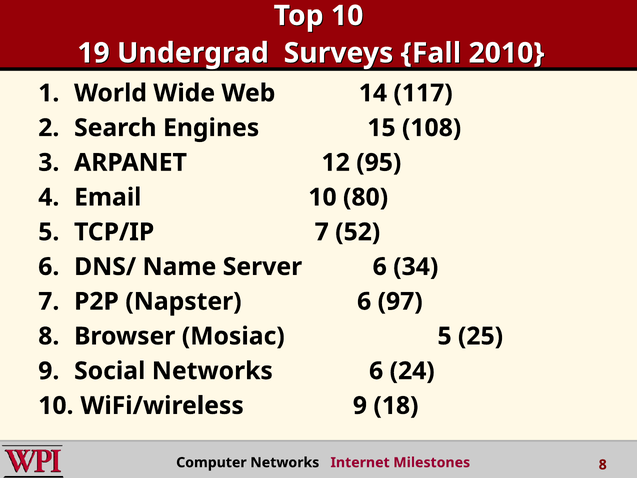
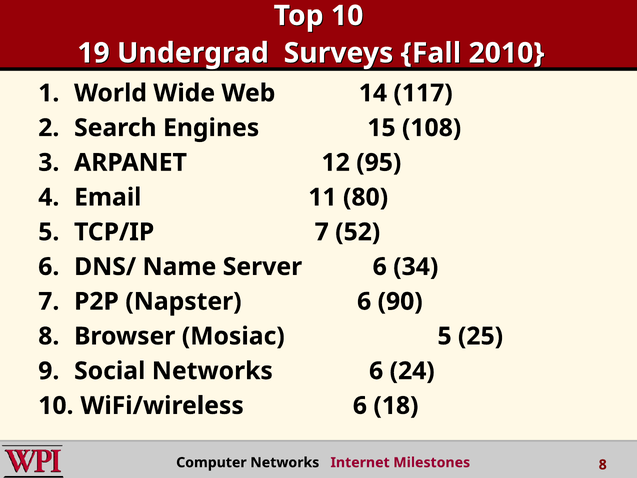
Email 10: 10 -> 11
97: 97 -> 90
WiFi/wireless 9: 9 -> 6
